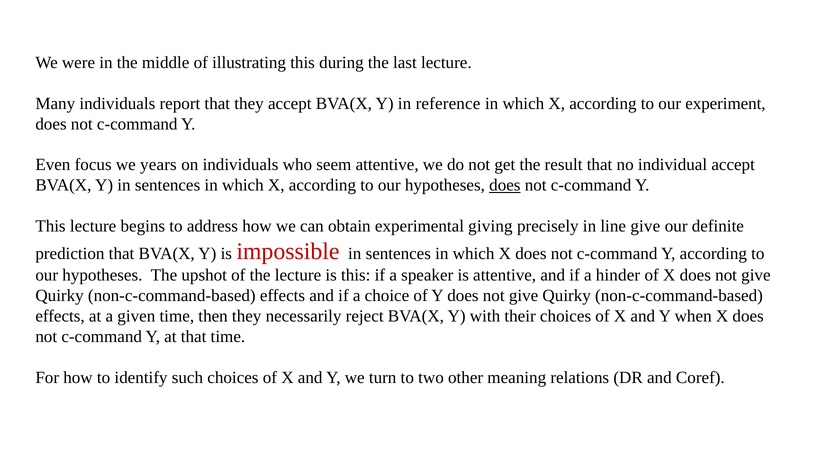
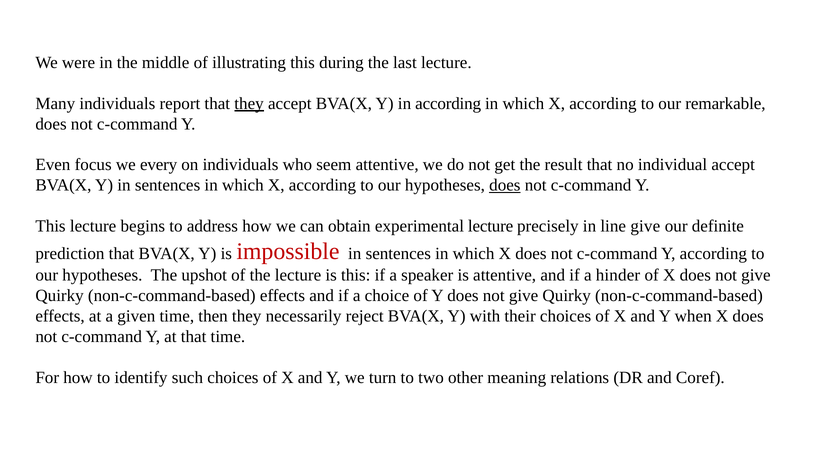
they at (249, 103) underline: none -> present
in reference: reference -> according
experiment: experiment -> remarkable
years: years -> every
experimental giving: giving -> lecture
